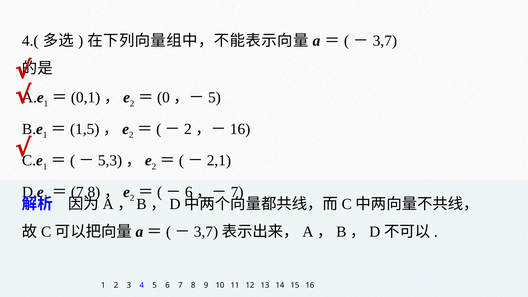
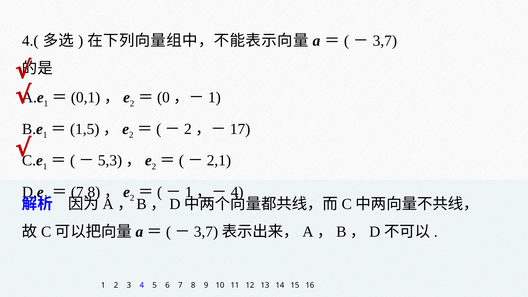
5 at (214, 97): 5 -> 1
16 at (240, 129): 16 -> 17
6 at (189, 192): 6 -> 1
7 at (237, 192): 7 -> 4
